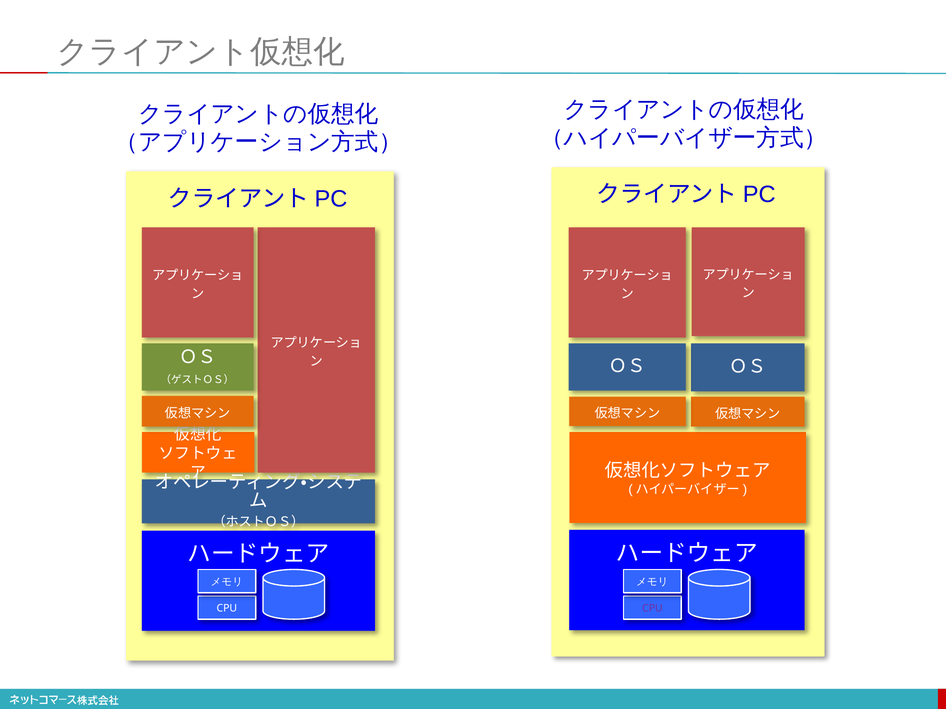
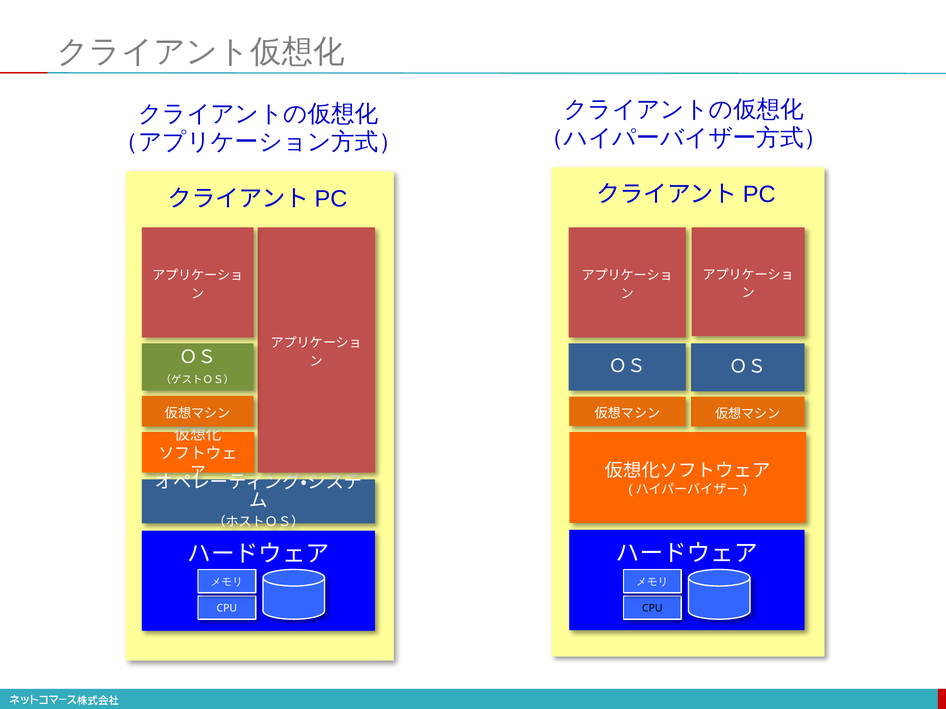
CPU at (652, 609) colour: purple -> black
